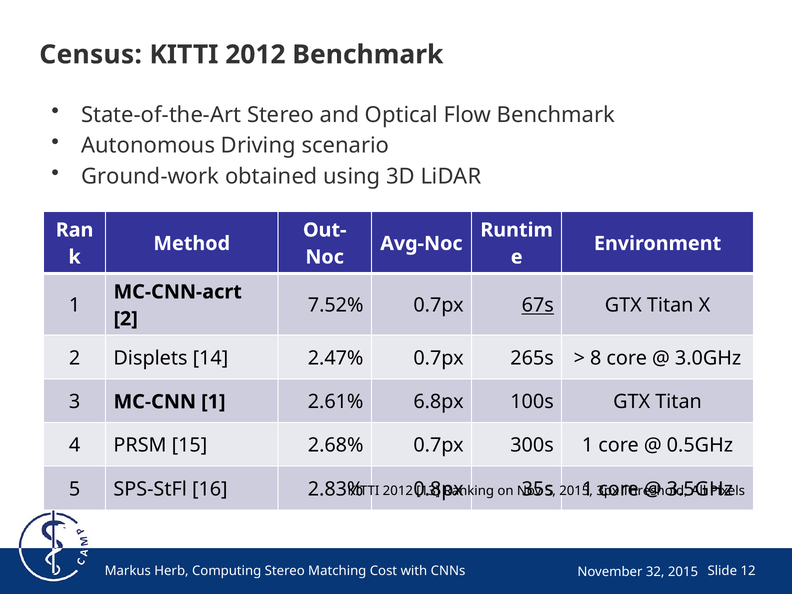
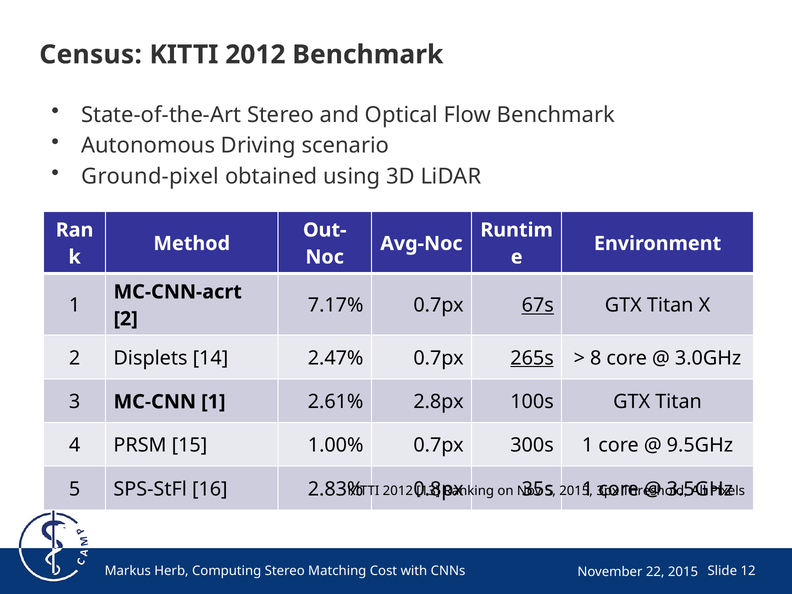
Ground-work: Ground-work -> Ground-pixel
7.52%: 7.52% -> 7.17%
265s underline: none -> present
6.8px: 6.8px -> 2.8px
2.68%: 2.68% -> 1.00%
0.5GHz: 0.5GHz -> 9.5GHz
32: 32 -> 22
